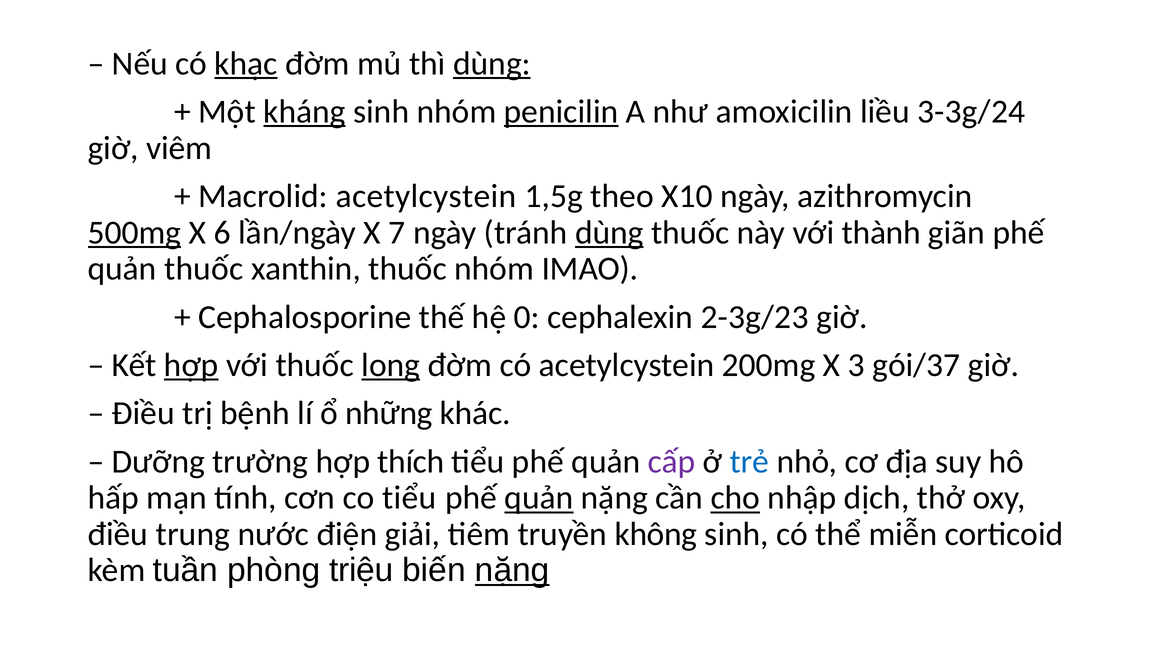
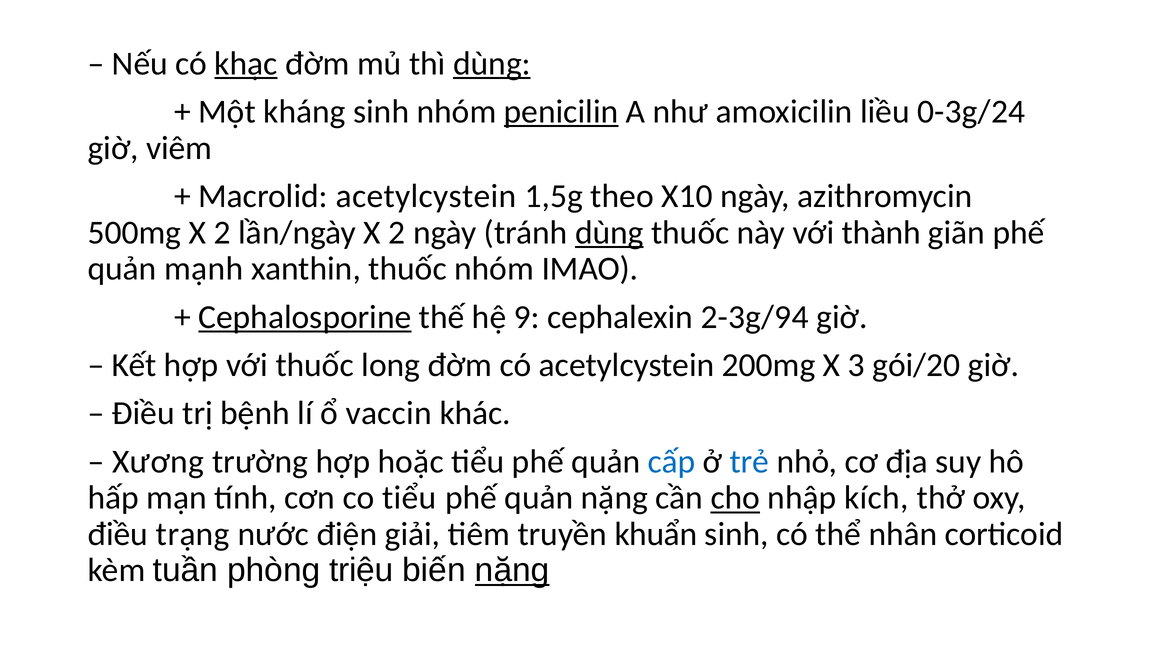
kháng underline: present -> none
3-3g/24: 3-3g/24 -> 0-3g/24
500mg underline: present -> none
6 at (222, 233): 6 -> 2
lần/ngày X 7: 7 -> 2
quản thuốc: thuốc -> mạnh
Cephalosporine underline: none -> present
0: 0 -> 9
2-3g/23: 2-3g/23 -> 2-3g/94
hợp at (191, 365) underline: present -> none
long underline: present -> none
gói/37: gói/37 -> gói/20
những: những -> vaccin
Dưỡng: Dưỡng -> Xương
thích: thích -> hoặc
cấp colour: purple -> blue
quản at (539, 498) underline: present -> none
dịch: dịch -> kích
trung: trung -> trạng
không: không -> khuẩn
miễn: miễn -> nhân
